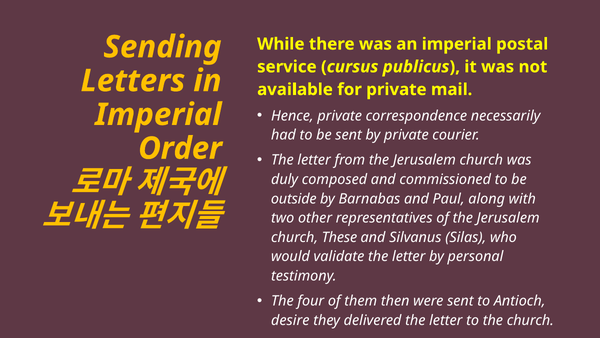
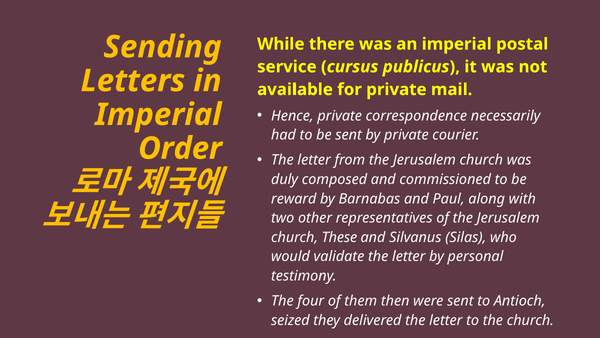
outside: outside -> reward
desire: desire -> seized
